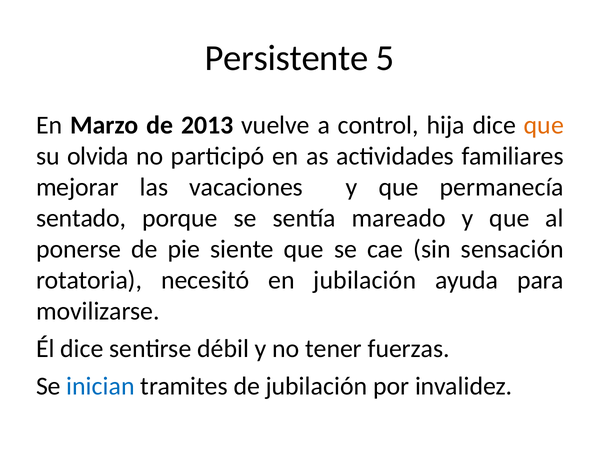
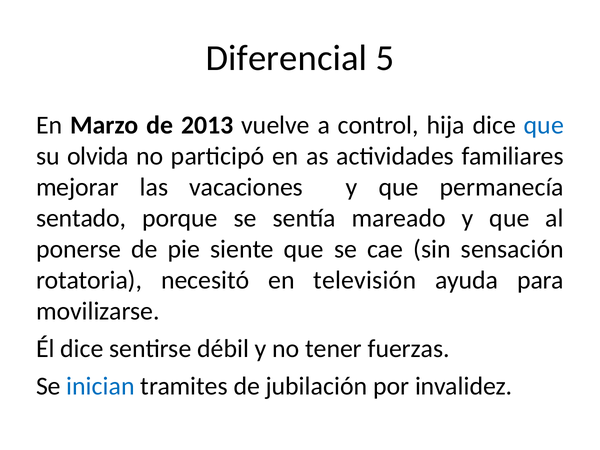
Persistente: Persistente -> Diferencial
que at (544, 125) colour: orange -> blue
en jubilación: jubilación -> televisión
